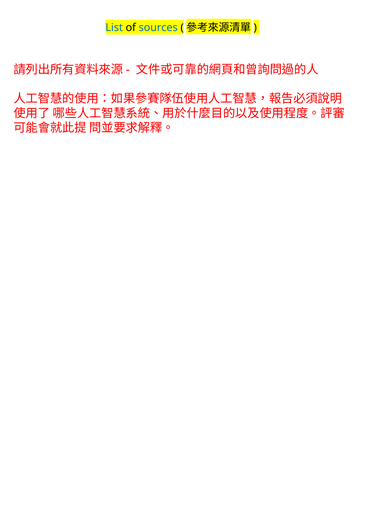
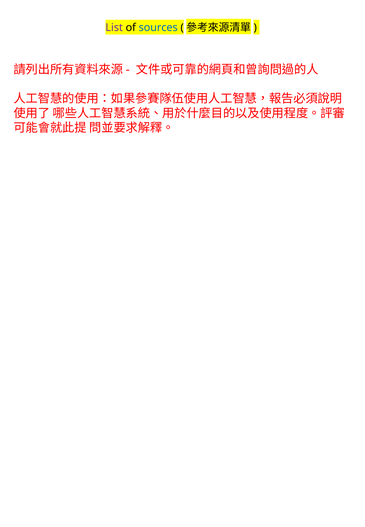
List colour: blue -> purple
